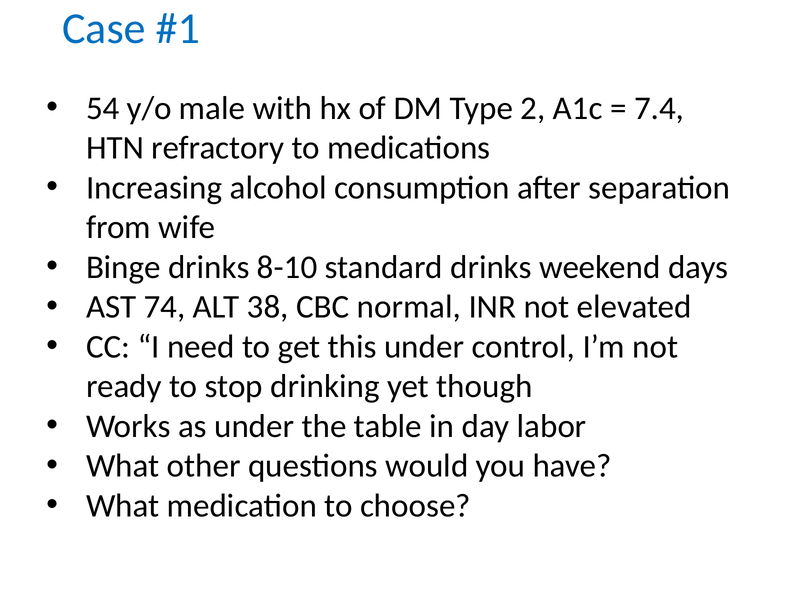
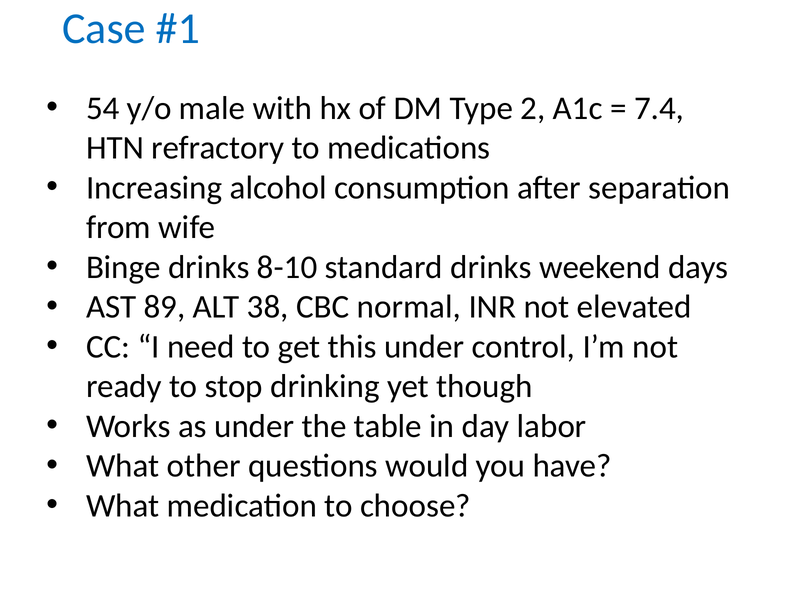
74: 74 -> 89
